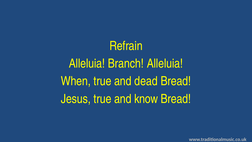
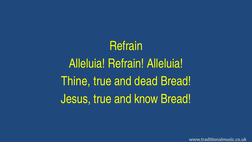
Alleluia Branch: Branch -> Refrain
When: When -> Thine
